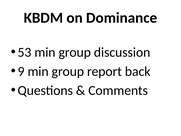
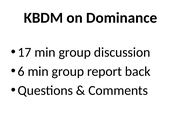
53: 53 -> 17
9: 9 -> 6
